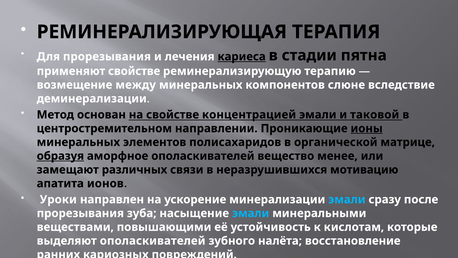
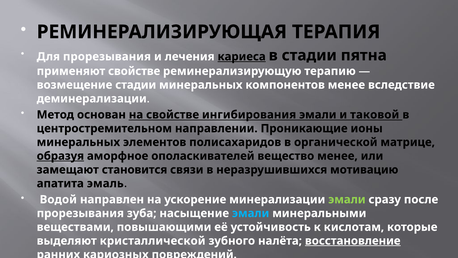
возмещение между: между -> стадии
компонентов слюне: слюне -> менее
концентрацией: концентрацией -> ингибирования
ионы underline: present -> none
различных: различных -> становится
ионов: ионов -> эмаль
Уроки: Уроки -> Водой
эмали at (347, 199) colour: light blue -> light green
выделяют ополаскивателей: ополаскивателей -> кристаллической
восстановление underline: none -> present
